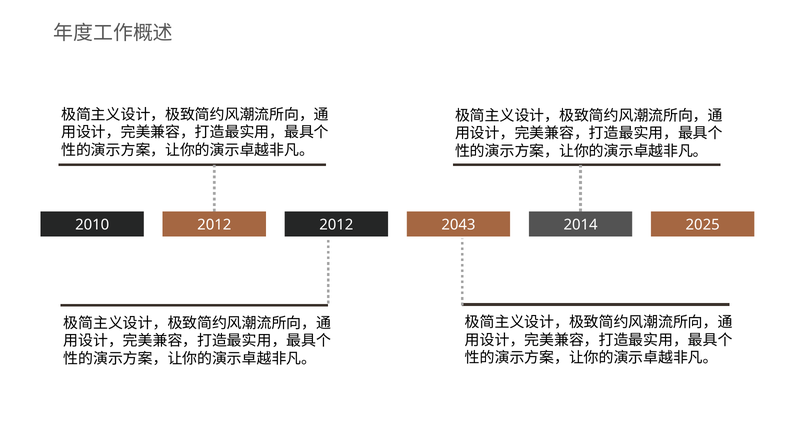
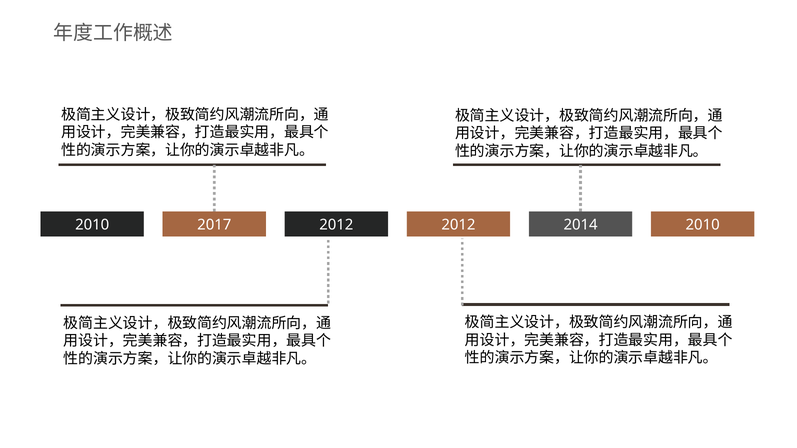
2010 2012: 2012 -> 2017
2012 2043: 2043 -> 2012
2014 2025: 2025 -> 2010
